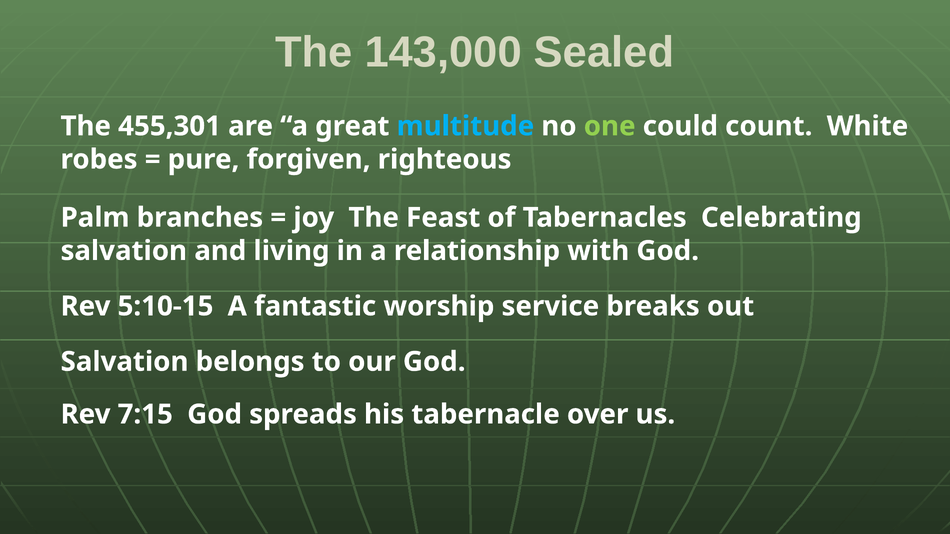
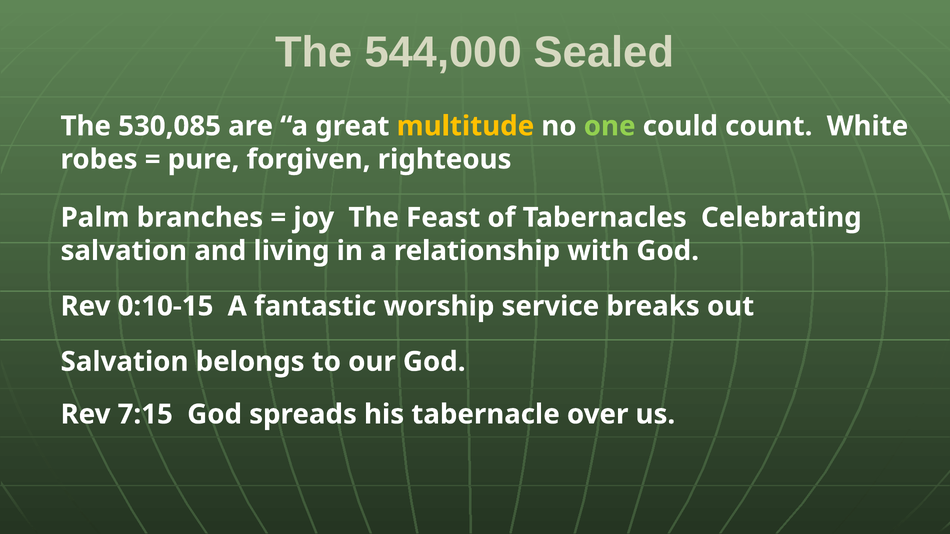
143,000: 143,000 -> 544,000
455,301: 455,301 -> 530,085
multitude colour: light blue -> yellow
5:10-15: 5:10-15 -> 0:10-15
